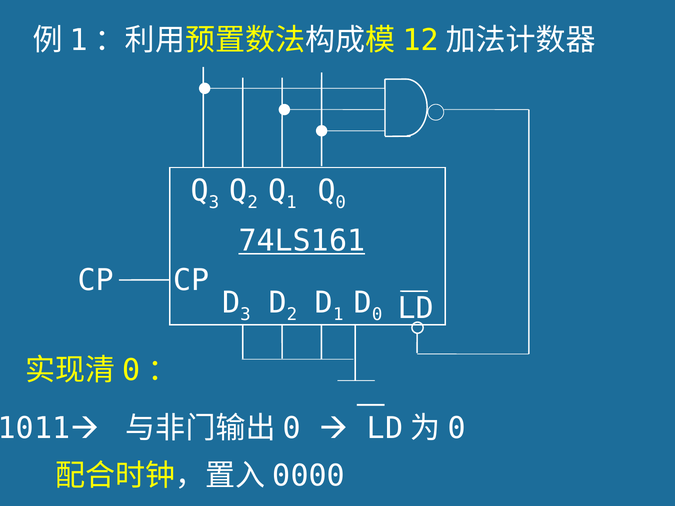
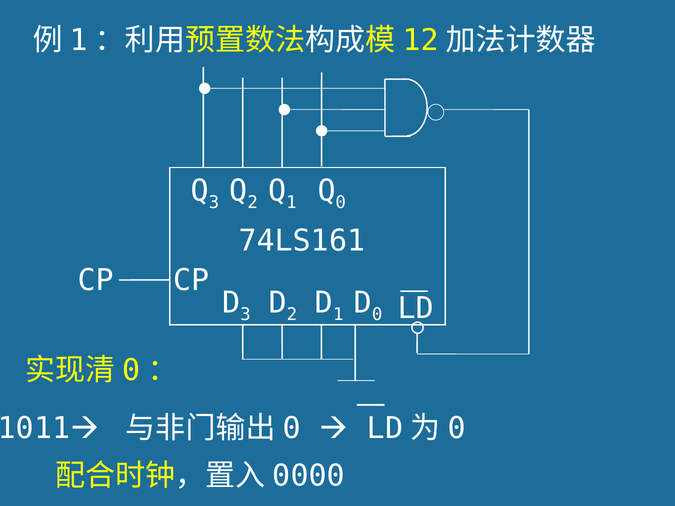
74LS161 underline: present -> none
